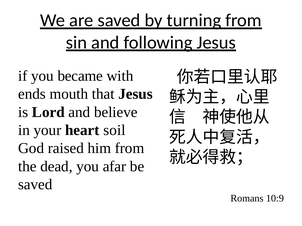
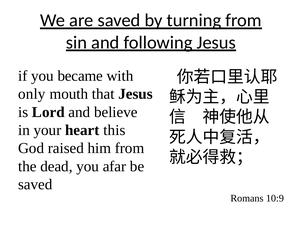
ends: ends -> only
soil: soil -> this
